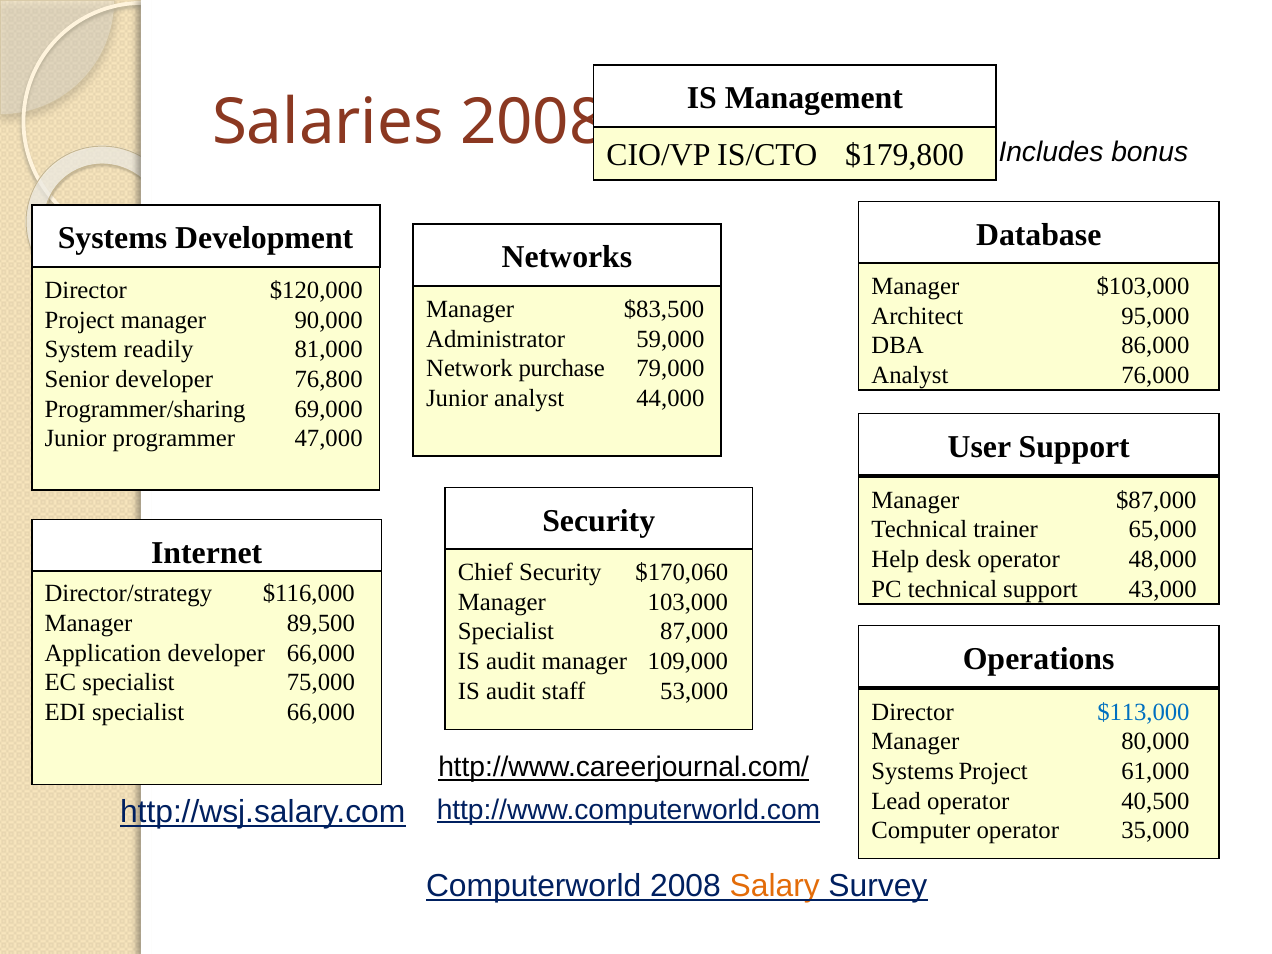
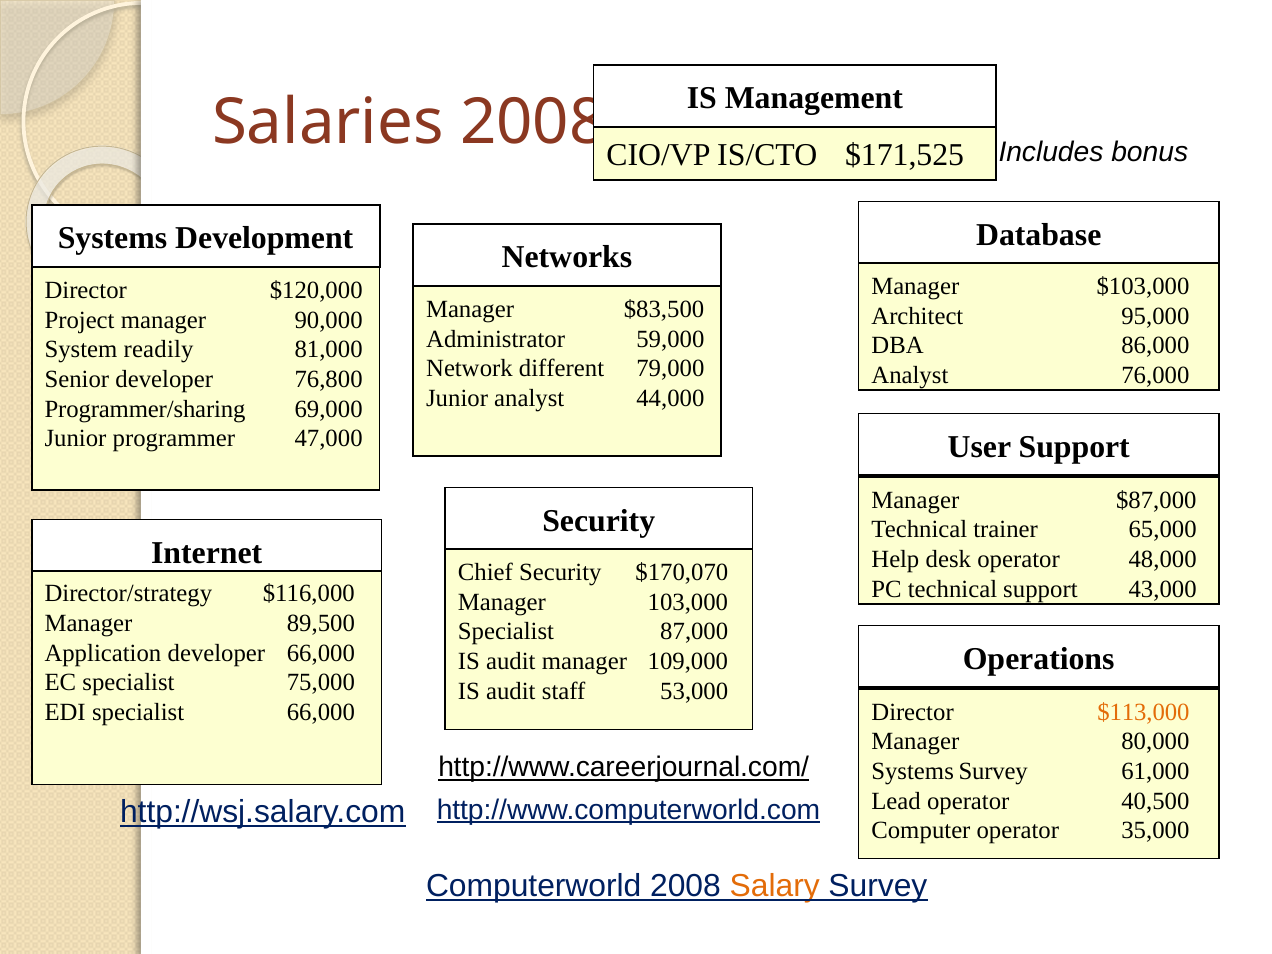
$179,800: $179,800 -> $171,525
purchase: purchase -> different
$170,060: $170,060 -> $170,070
$113,000 colour: blue -> orange
Systems Project: Project -> Survey
